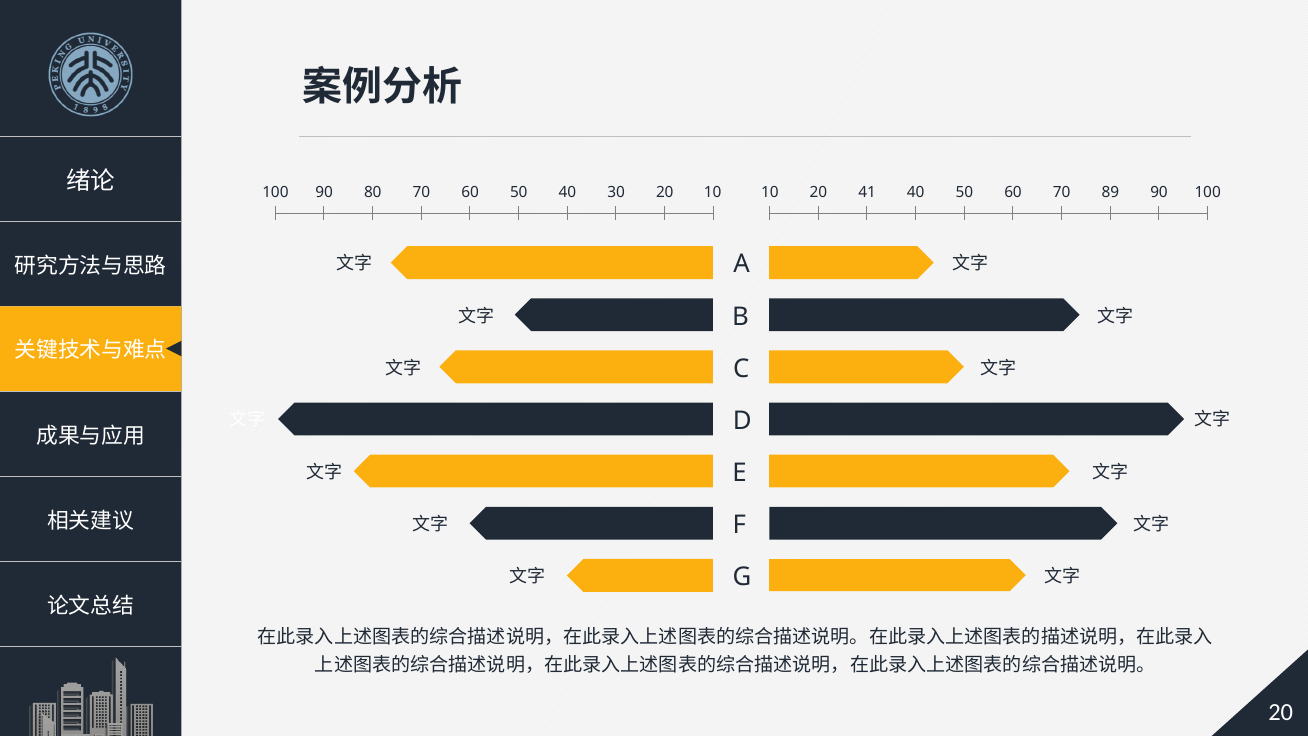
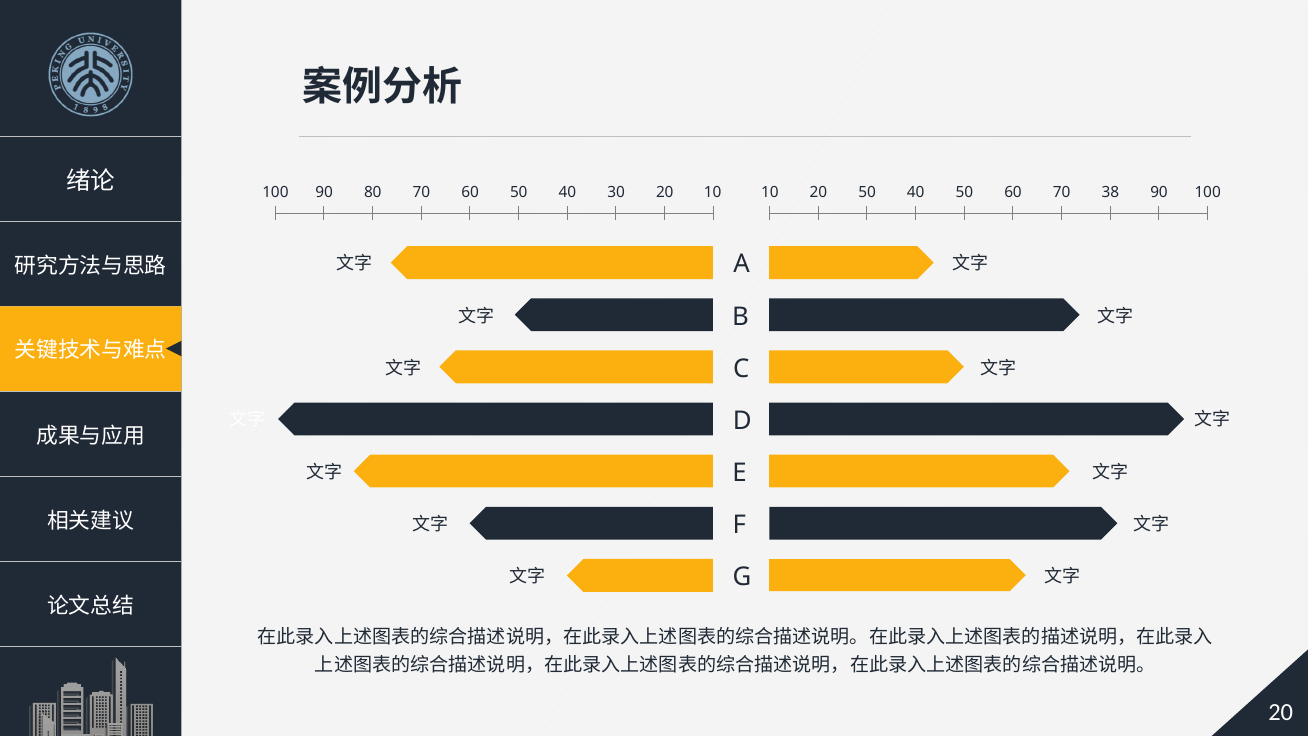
20 41: 41 -> 50
89: 89 -> 38
